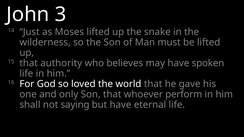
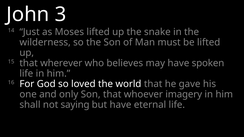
authority: authority -> wherever
perform: perform -> imagery
